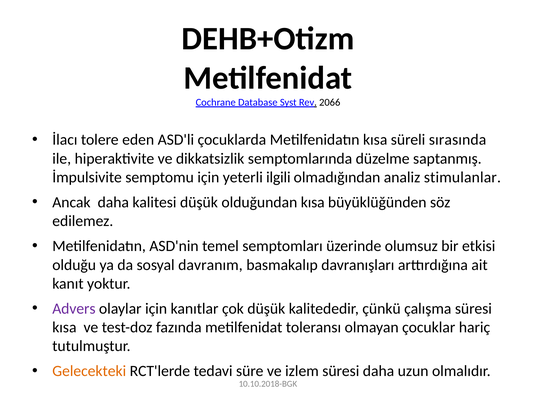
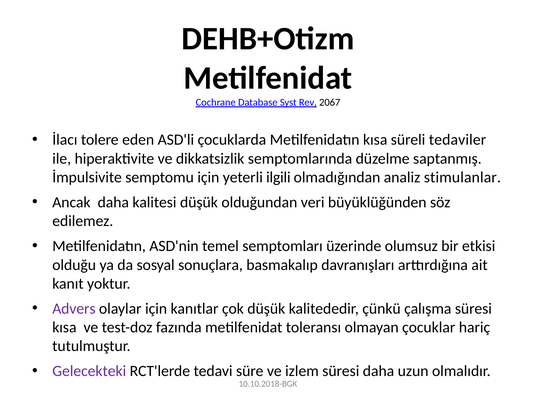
2066: 2066 -> 2067
sırasında: sırasında -> tedaviler
olduğundan kısa: kısa -> veri
davranım: davranım -> sonuçlara
Gelecekteki colour: orange -> purple
